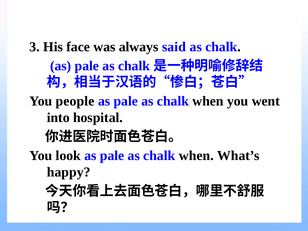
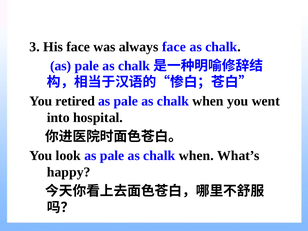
always said: said -> face
people: people -> retired
